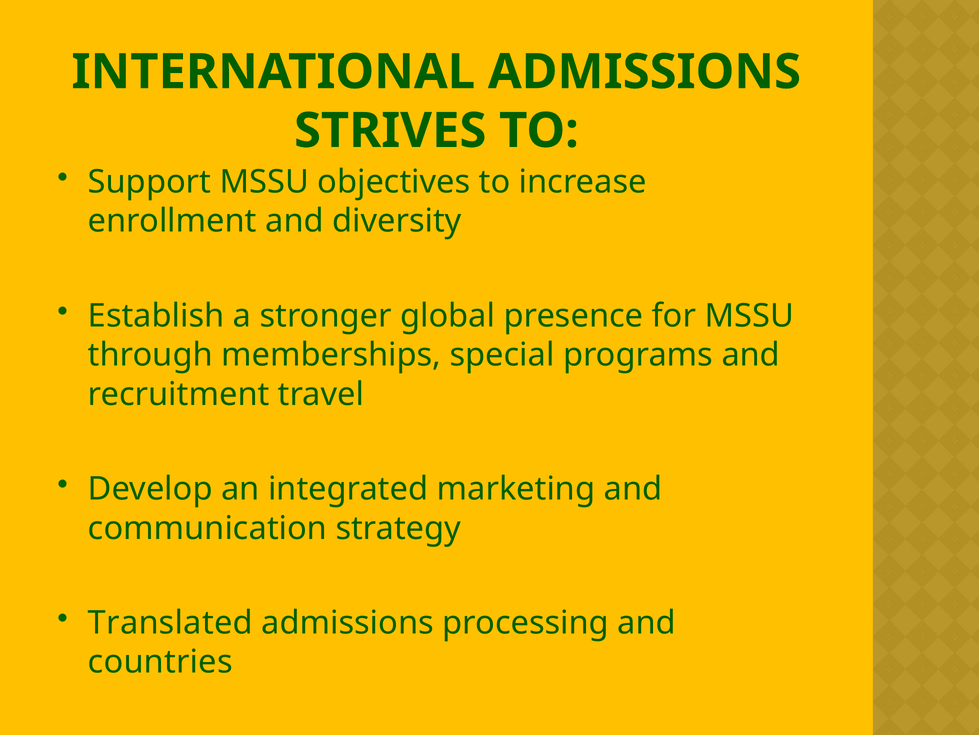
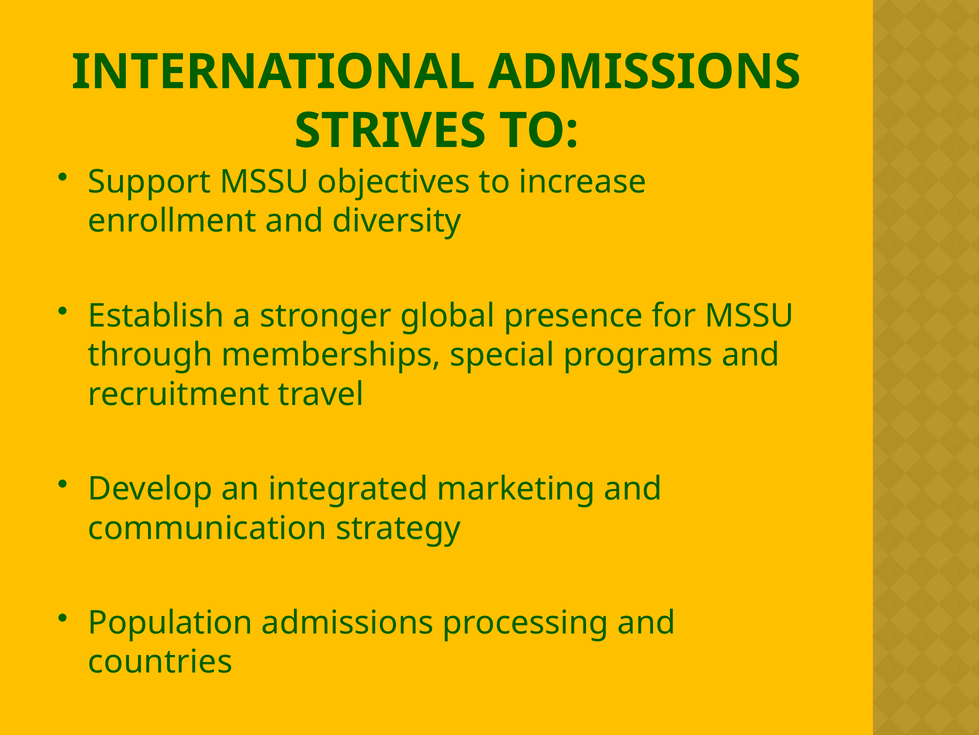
Translated: Translated -> Population
